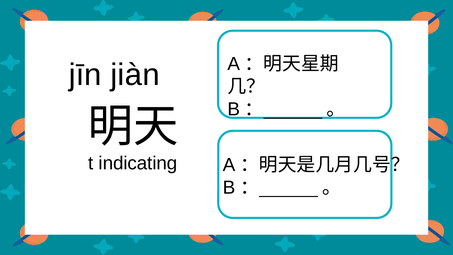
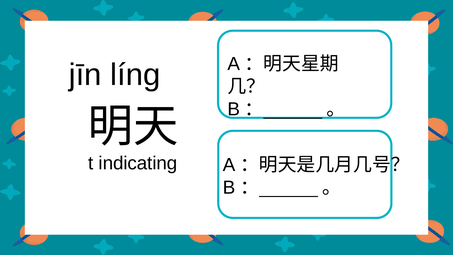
jiàn: jiàn -> líng
